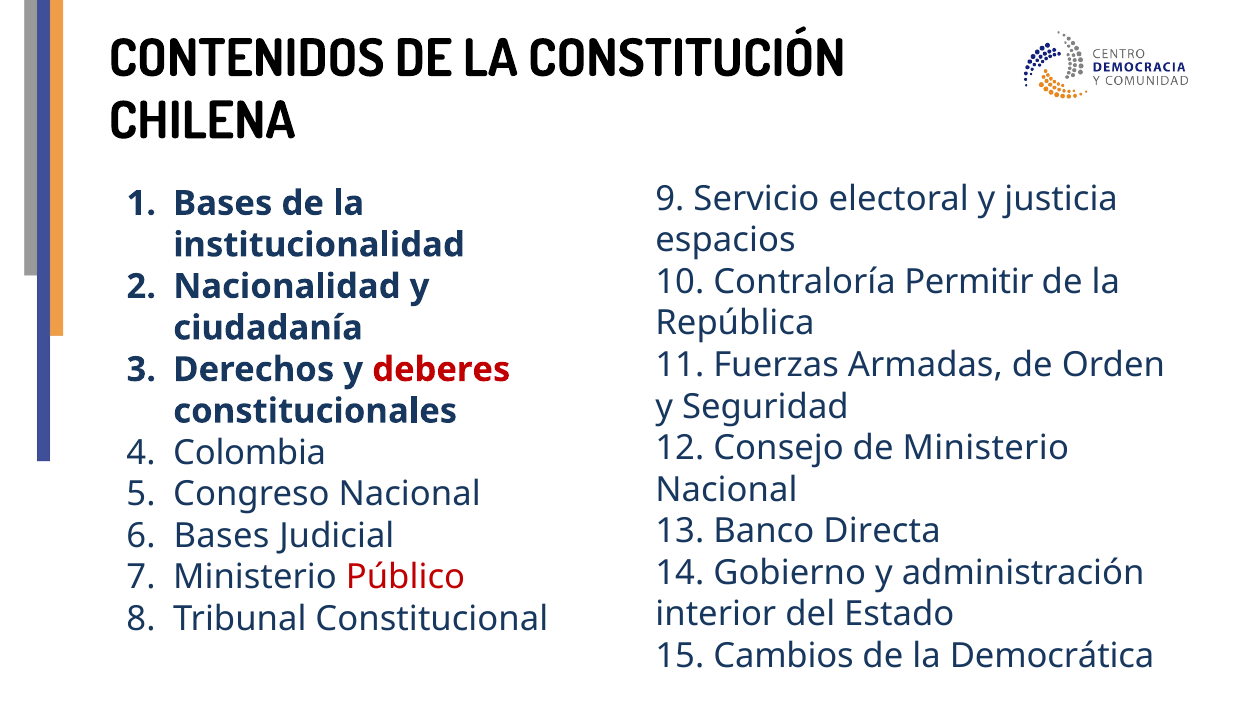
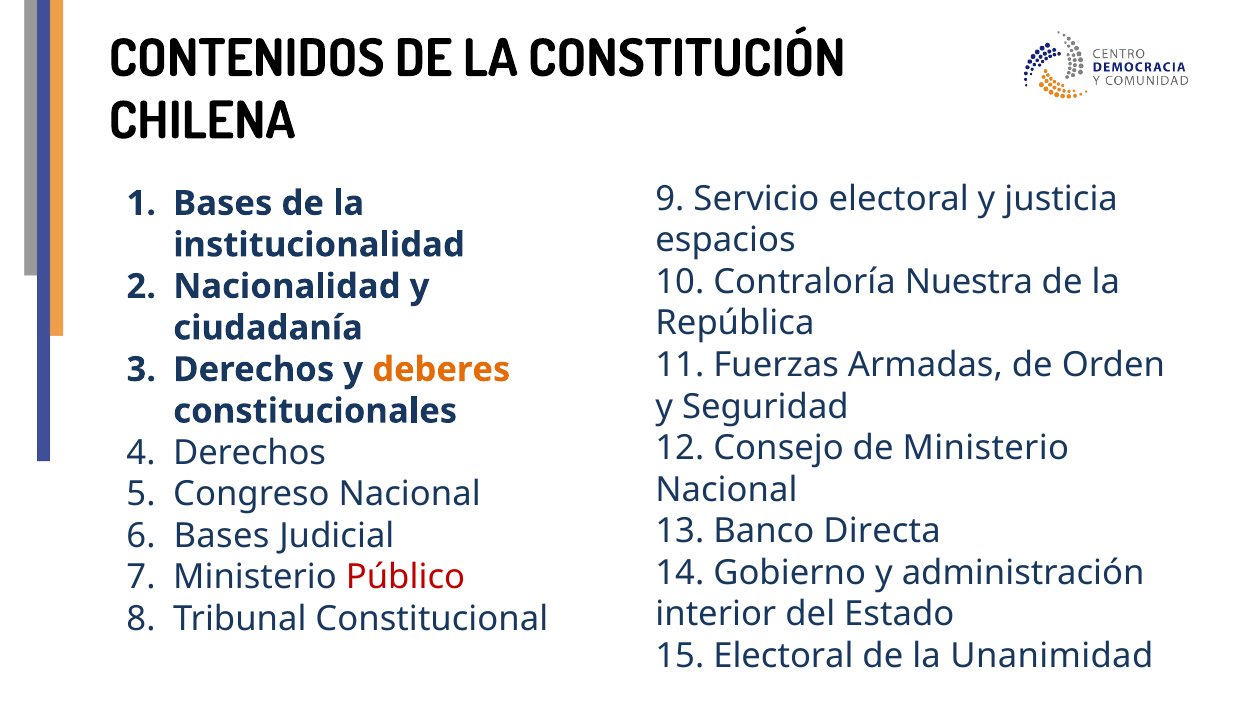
Permitir: Permitir -> Nuestra
deberes colour: red -> orange
Colombia at (250, 453): Colombia -> Derechos
15 Cambios: Cambios -> Electoral
Democrática: Democrática -> Unanimidad
